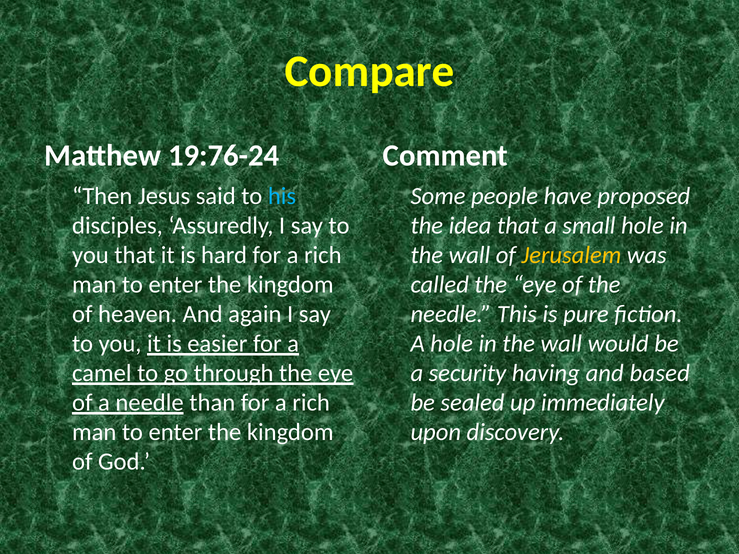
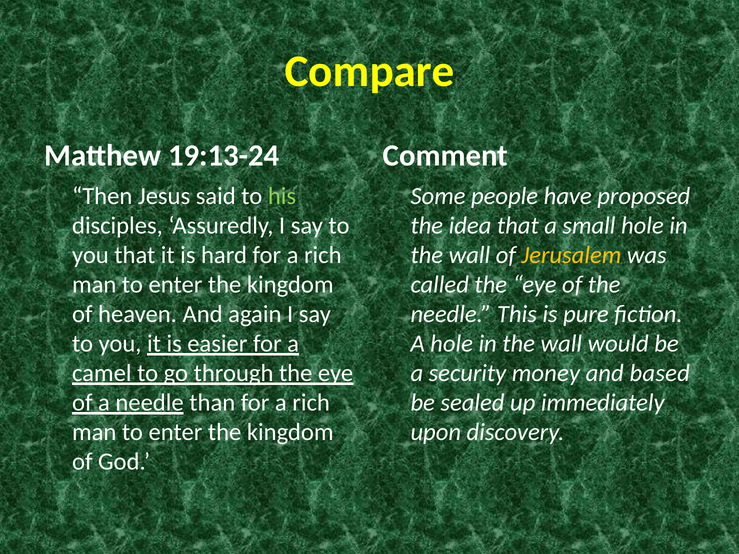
19:76-24: 19:76-24 -> 19:13-24
his colour: light blue -> light green
having: having -> money
